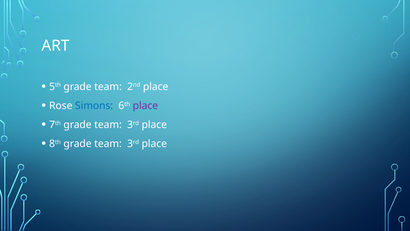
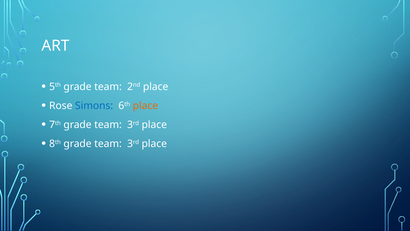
place at (145, 106) colour: purple -> orange
